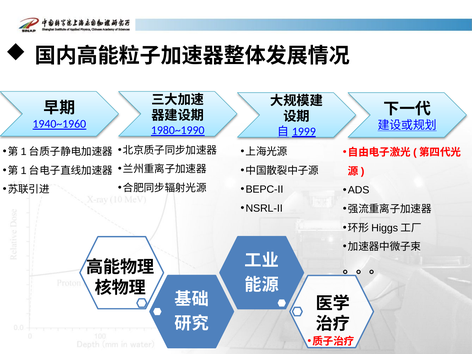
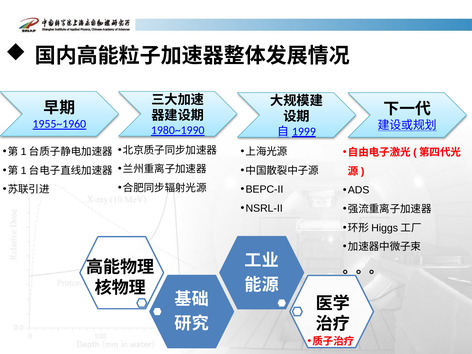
1940~1960: 1940~1960 -> 1955~1960
